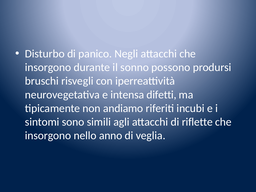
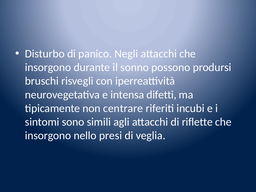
andiamo: andiamo -> centrare
anno: anno -> presi
